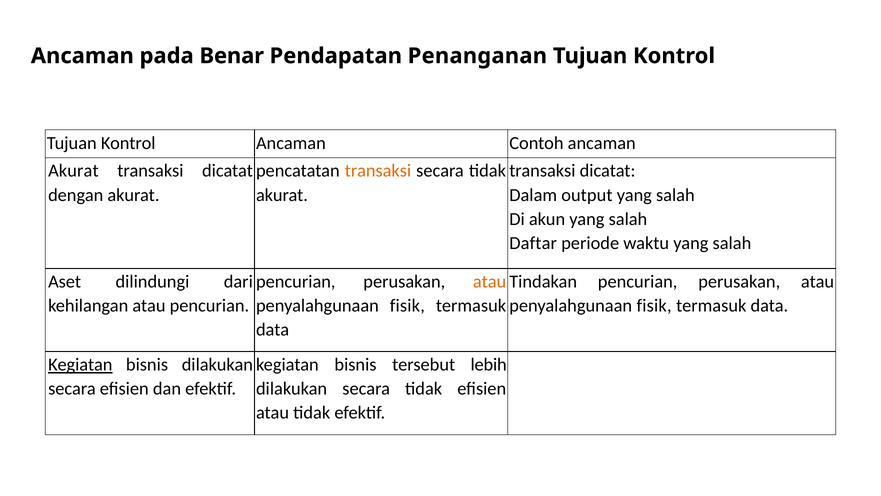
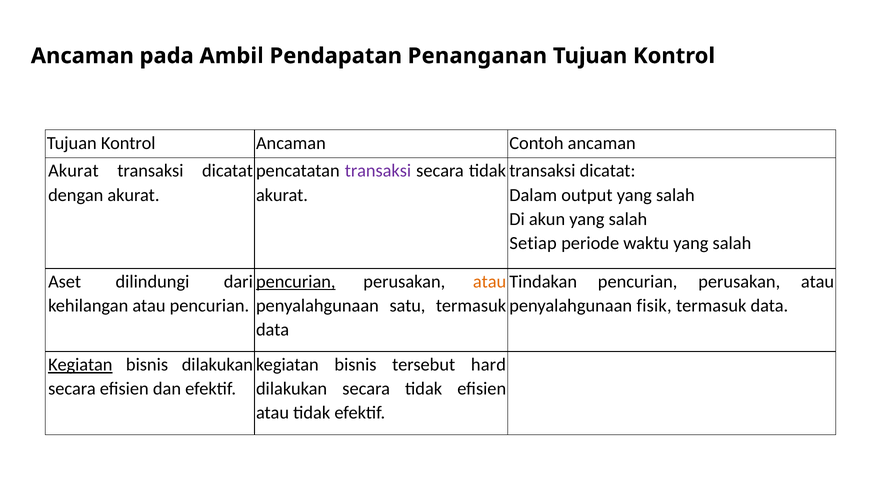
Benar: Benar -> Ambil
transaksi at (378, 171) colour: orange -> purple
Daftar: Daftar -> Setiap
pencurian at (296, 281) underline: none -> present
fisik at (407, 305): fisik -> satu
lebih: lebih -> hard
